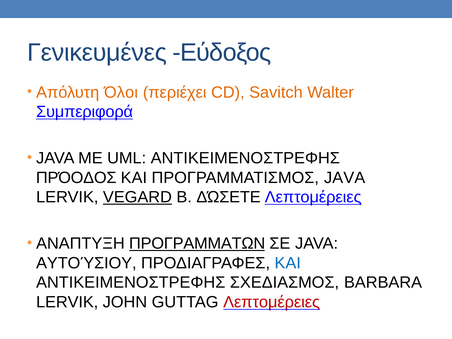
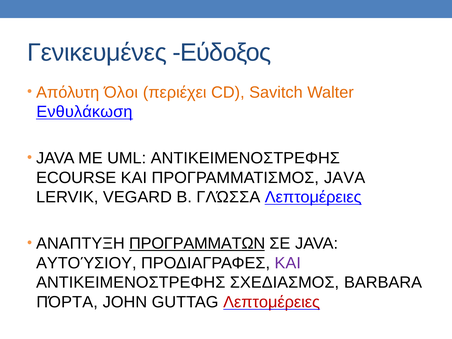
Συμπεριφορά: Συμπεριφορά -> Ενθυλάκωση
ΠΡΌΟΔΟΣ: ΠΡΌΟΔΟΣ -> ECOURSE
VEGARD underline: present -> none
ΔΏΣΕΤΕ: ΔΏΣΕΤΕ -> ΓΛΏΣΣΑ
ΚΑΙ at (288, 263) colour: blue -> purple
LERVIK at (67, 302): LERVIK -> ΠΌΡΤΑ
